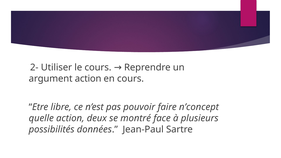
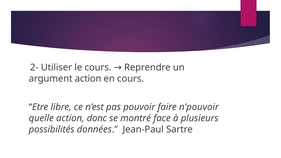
n’concept: n’concept -> n’pouvoir
deux: deux -> donc
